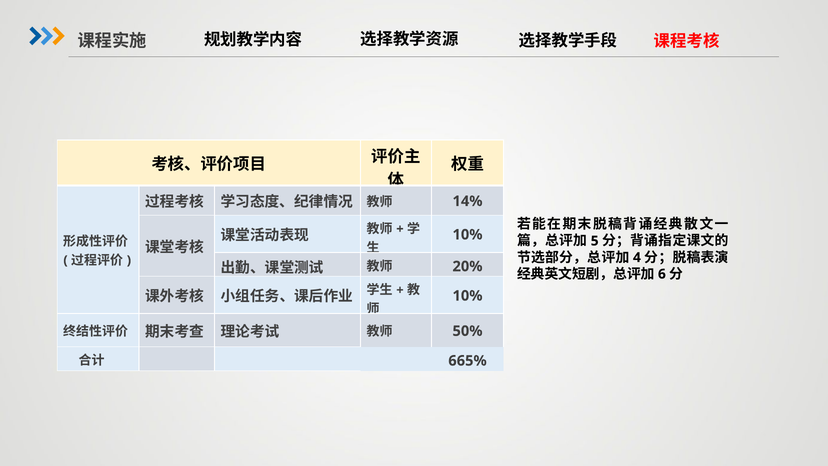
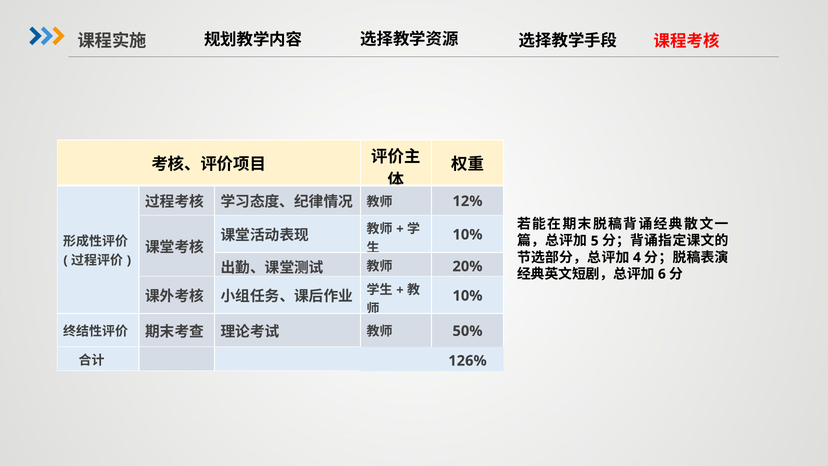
14%: 14% -> 12%
665%: 665% -> 126%
